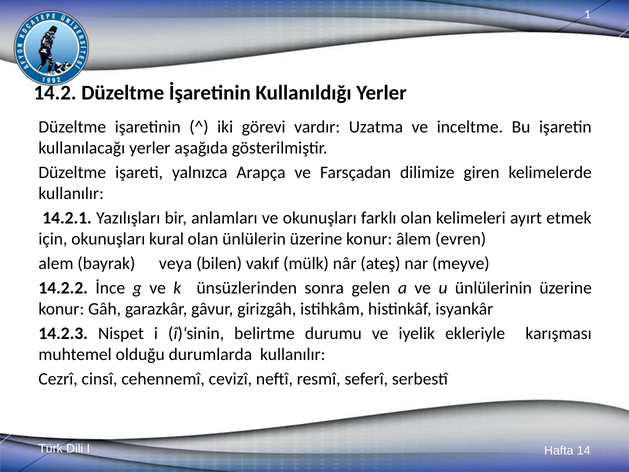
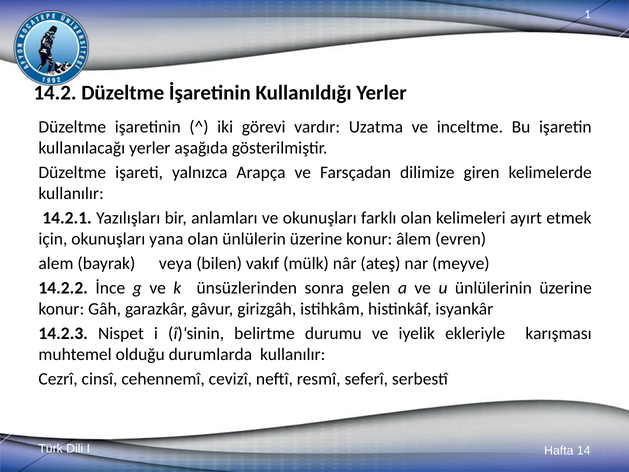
kural: kural -> yana
